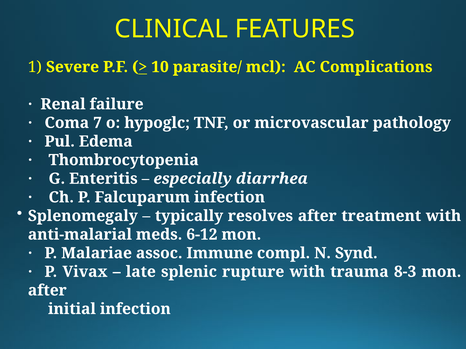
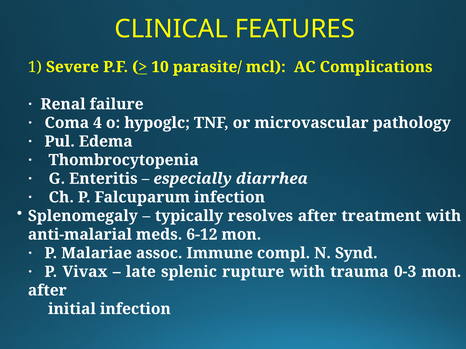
7: 7 -> 4
8-3: 8-3 -> 0-3
